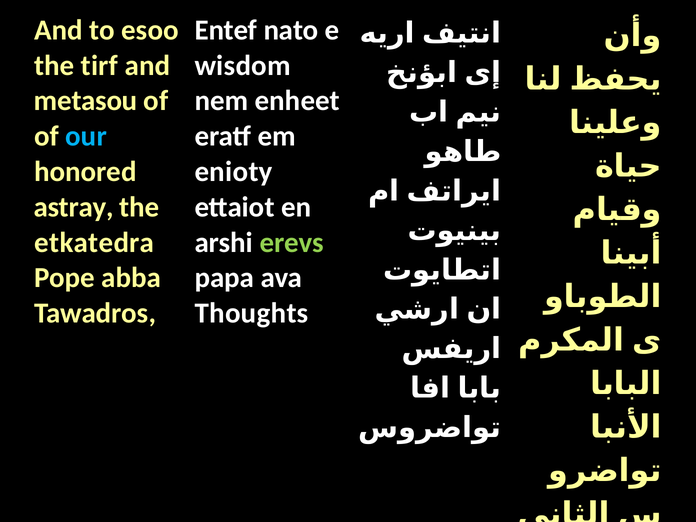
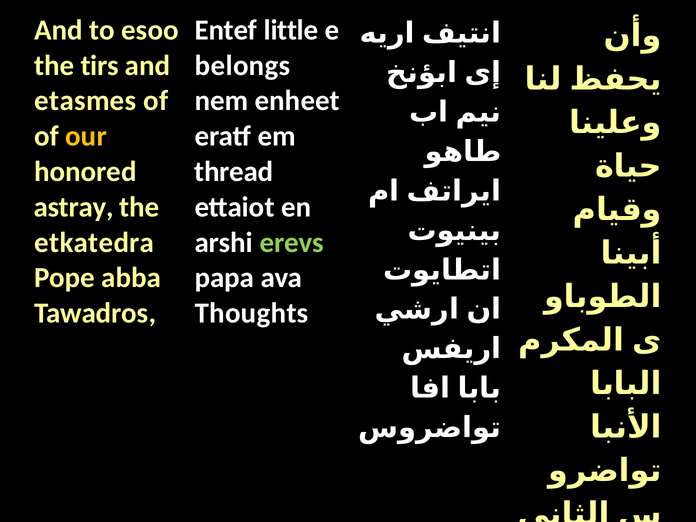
nato: nato -> little
tirf: tirf -> tirs
wisdom: wisdom -> belongs
metasou: metasou -> etasmes
our colour: light blue -> yellow
enioty: enioty -> thread
